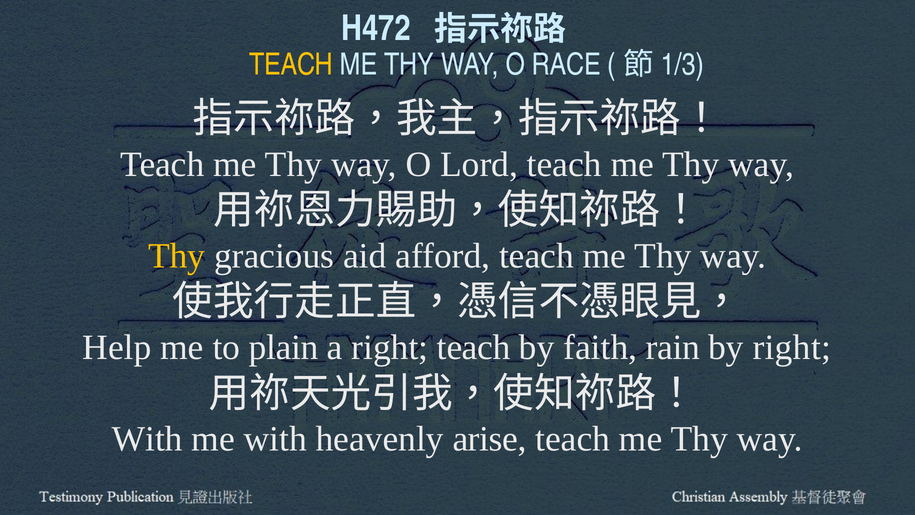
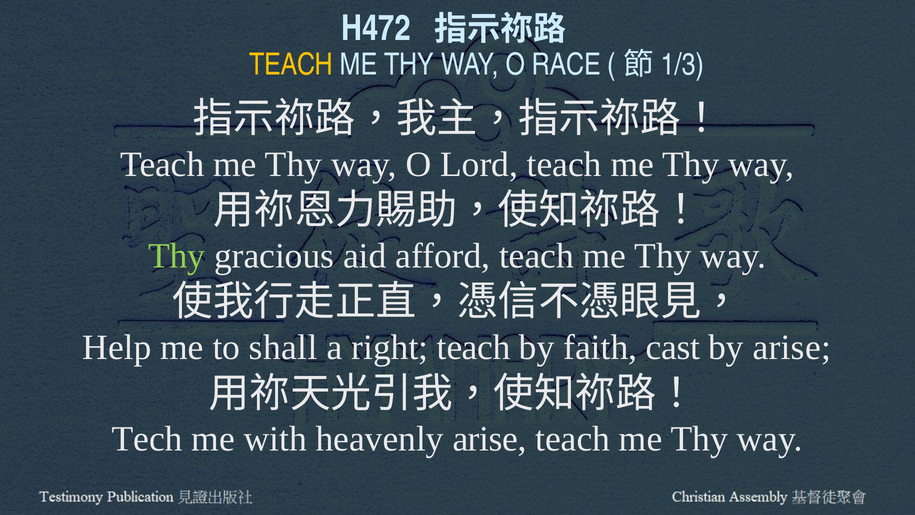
Thy at (177, 256) colour: yellow -> light green
plain: plain -> shall
rain: rain -> cast
by right: right -> arise
With at (147, 439): With -> Tech
